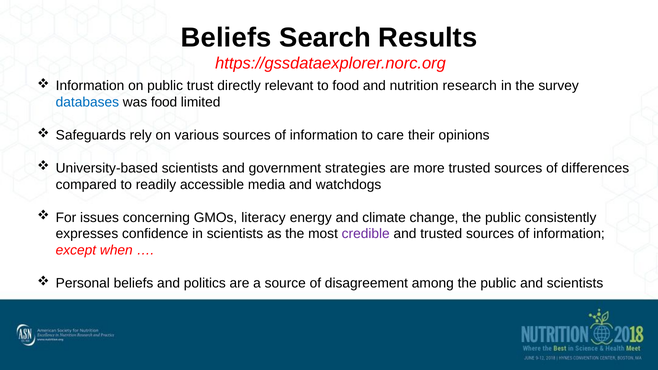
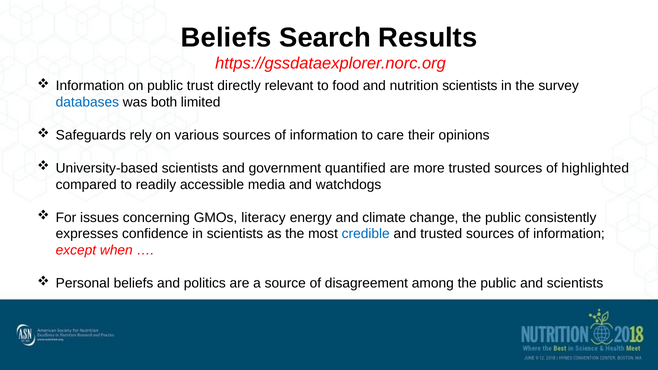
nutrition research: research -> scientists
was food: food -> both
strategies: strategies -> quantified
differences: differences -> highlighted
credible colour: purple -> blue
